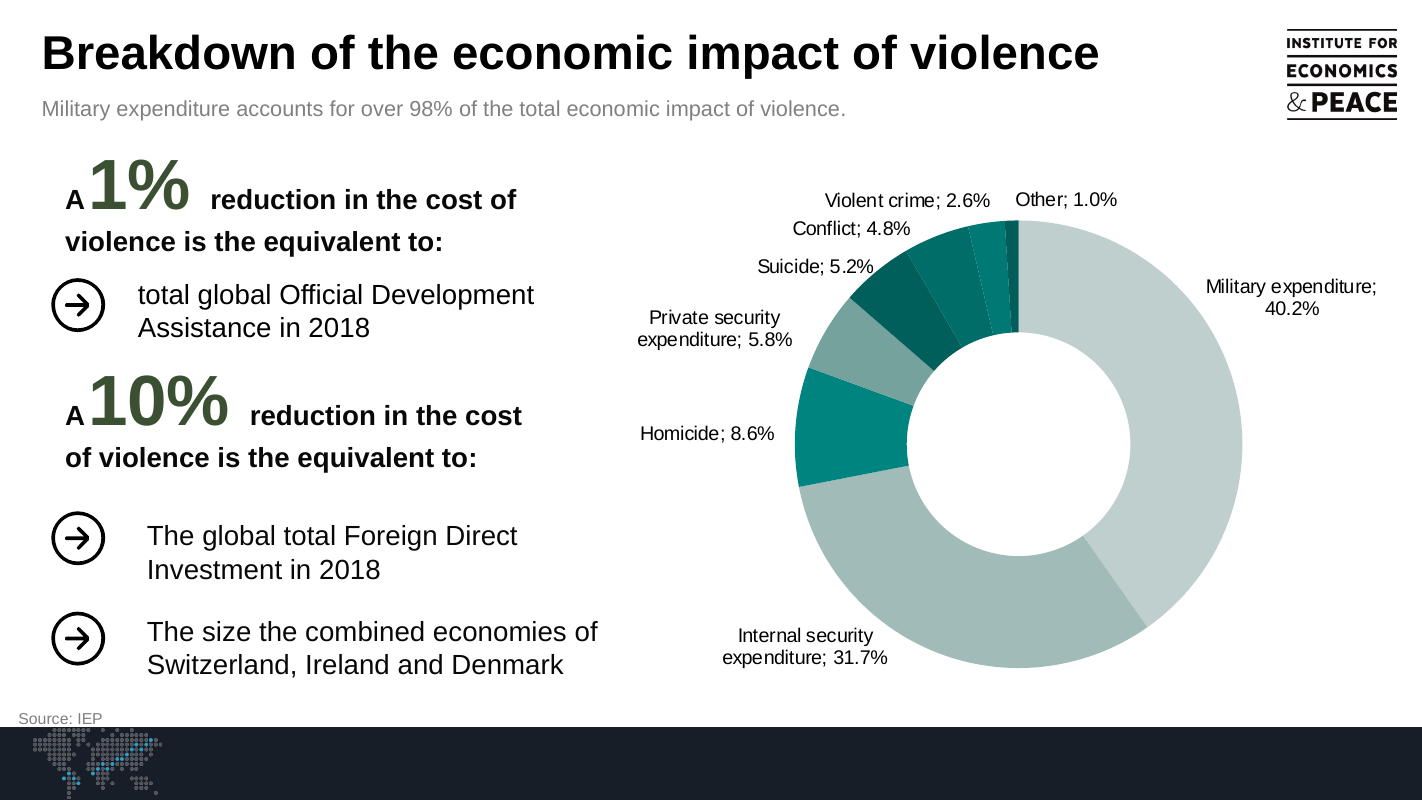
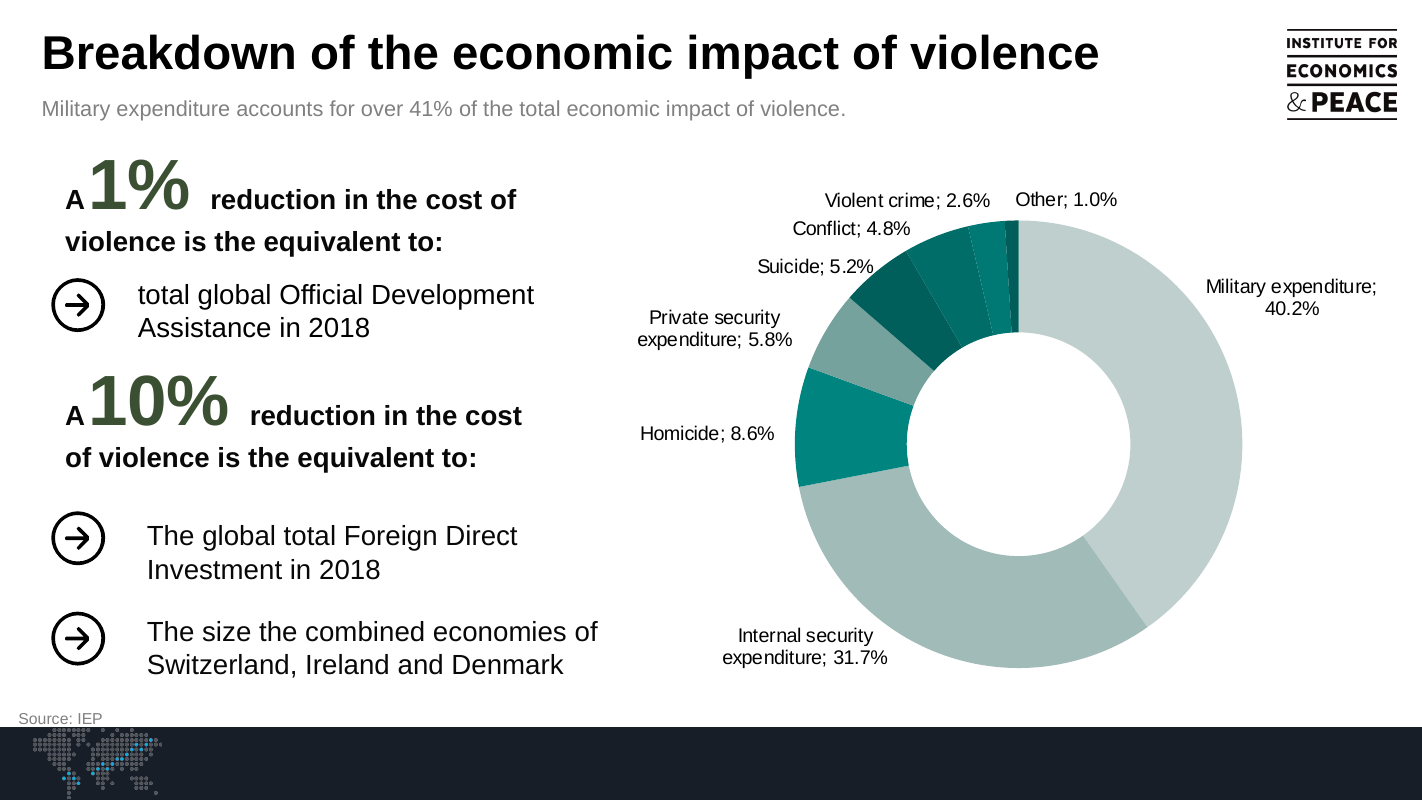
98%: 98% -> 41%
